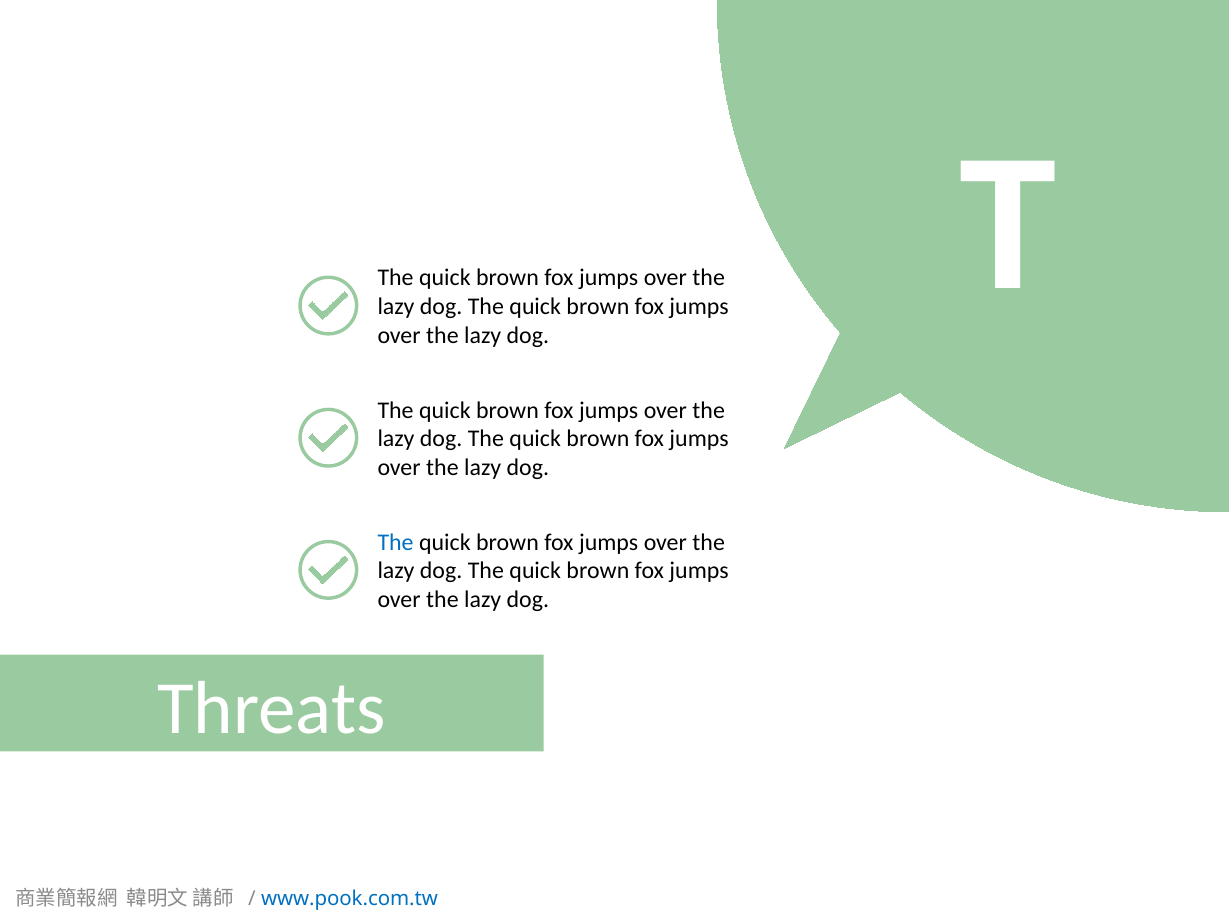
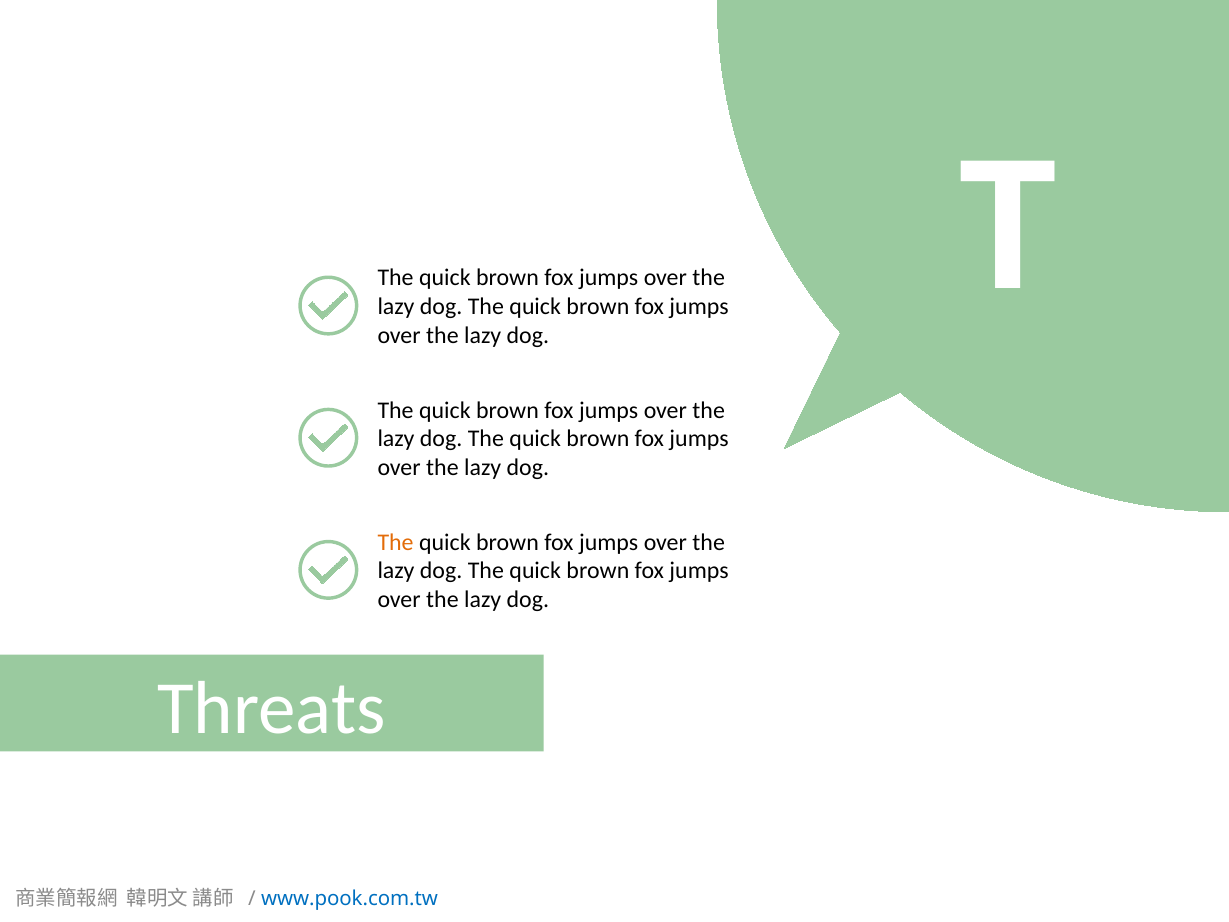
The at (396, 542) colour: blue -> orange
